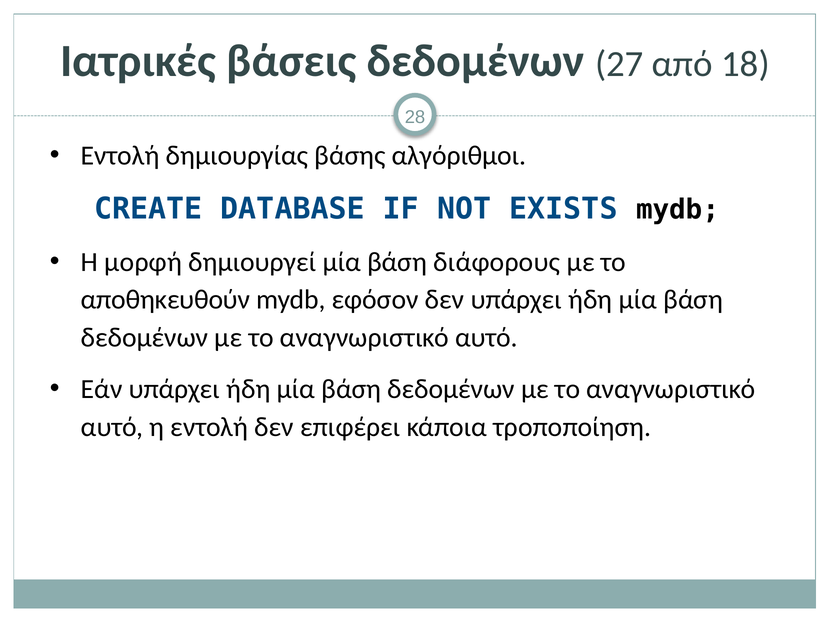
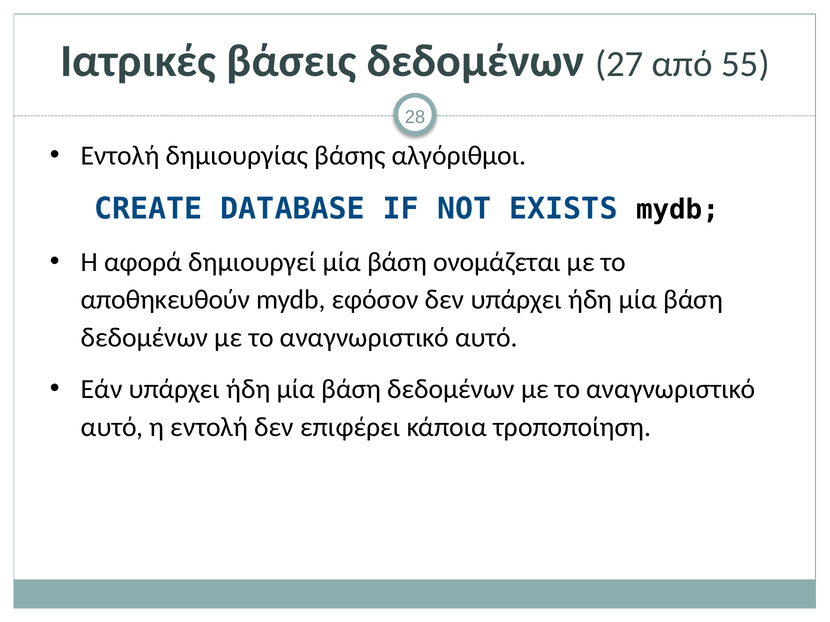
18: 18 -> 55
μορφή: μορφή -> αφορά
διάφορους: διάφορους -> ονομάζεται
